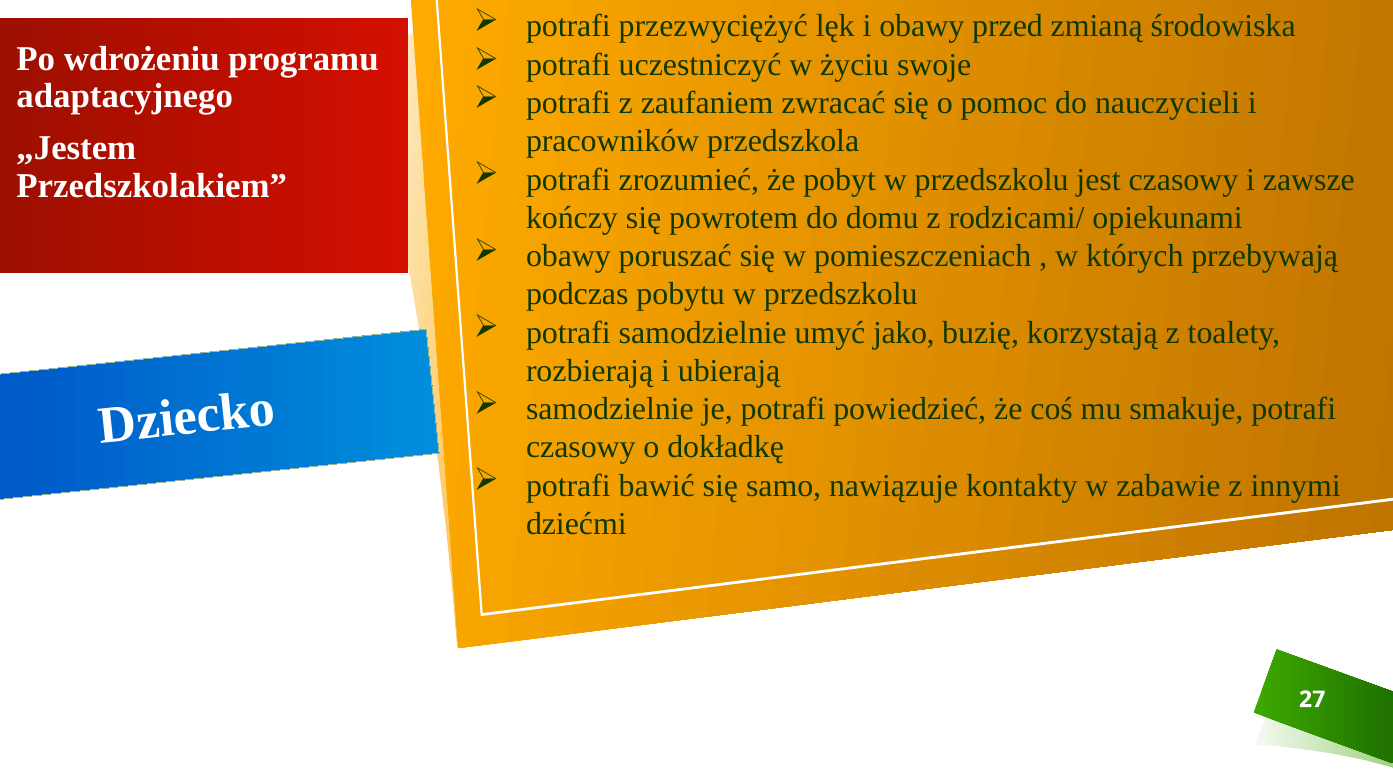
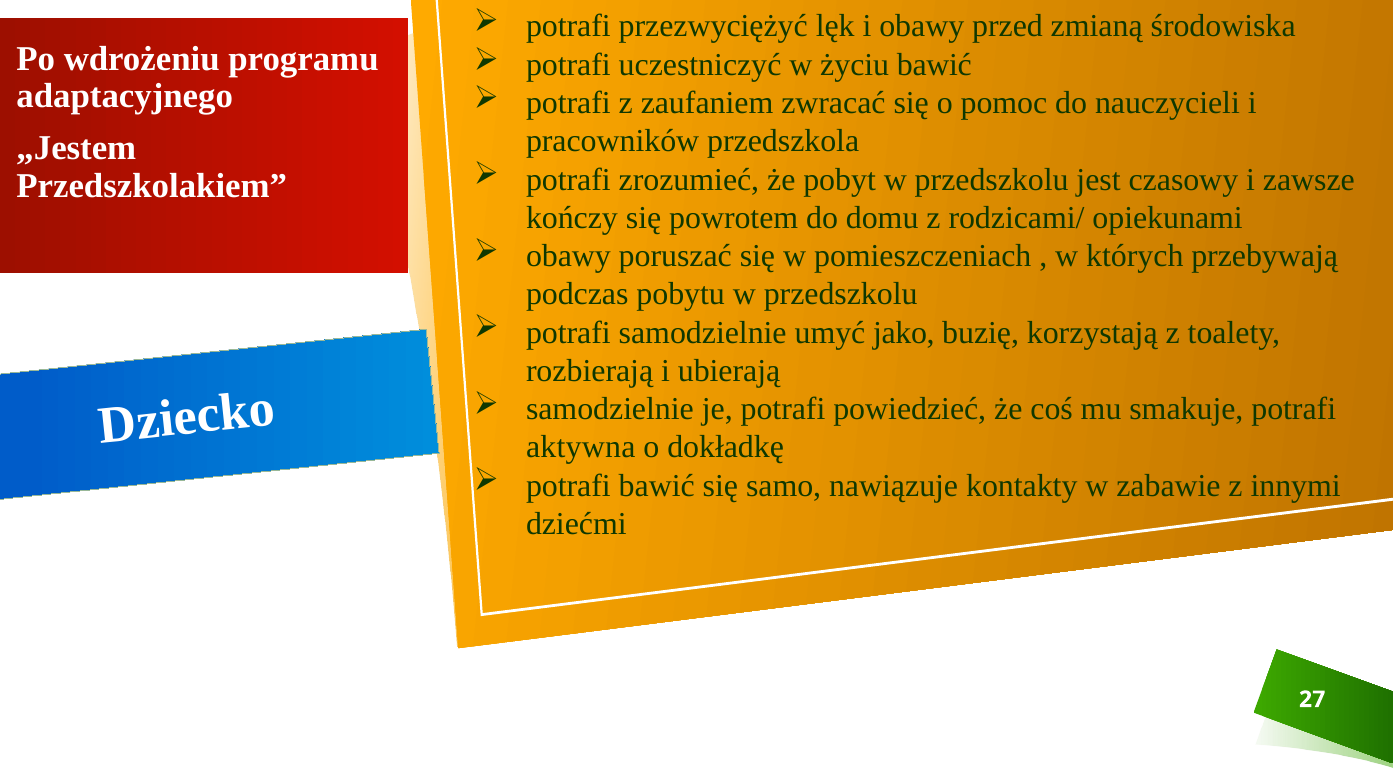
życiu swoje: swoje -> bawić
czasowy at (581, 448): czasowy -> aktywna
